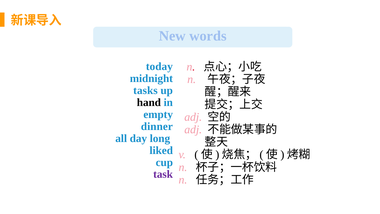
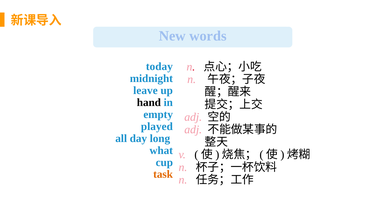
tasks: tasks -> leave
dinner: dinner -> played
liked: liked -> what
task colour: purple -> orange
